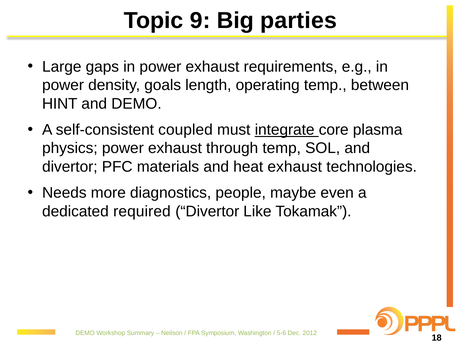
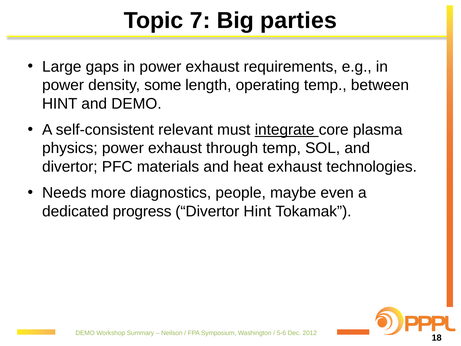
9: 9 -> 7
goals: goals -> some
coupled: coupled -> relevant
required: required -> progress
Divertor Like: Like -> Hint
